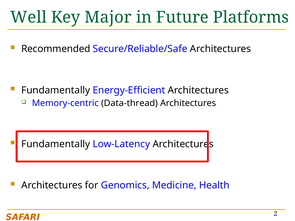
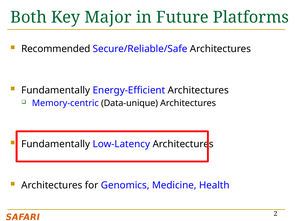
Well: Well -> Both
Data-thread: Data-thread -> Data-unique
